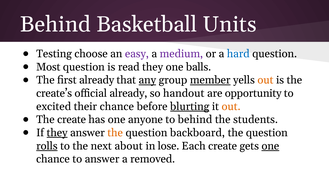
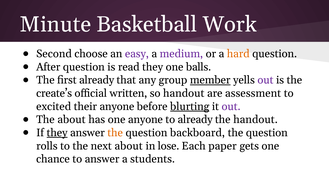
Behind at (55, 24): Behind -> Minute
Units: Units -> Work
Testing: Testing -> Second
hard colour: blue -> orange
Most: Most -> After
any underline: present -> none
out at (265, 80) colour: orange -> purple
official already: already -> written
opportunity: opportunity -> assessment
their chance: chance -> anyone
out at (231, 106) colour: orange -> purple
The create: create -> about
to behind: behind -> already
the students: students -> handout
rolls underline: present -> none
Each create: create -> paper
one at (270, 146) underline: present -> none
removed: removed -> students
